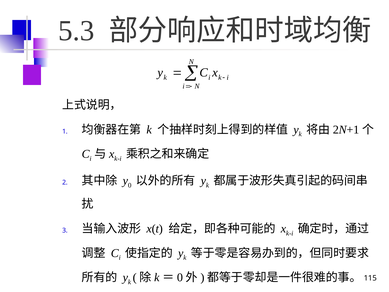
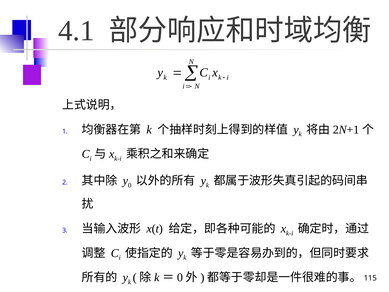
5.3: 5.3 -> 4.1
